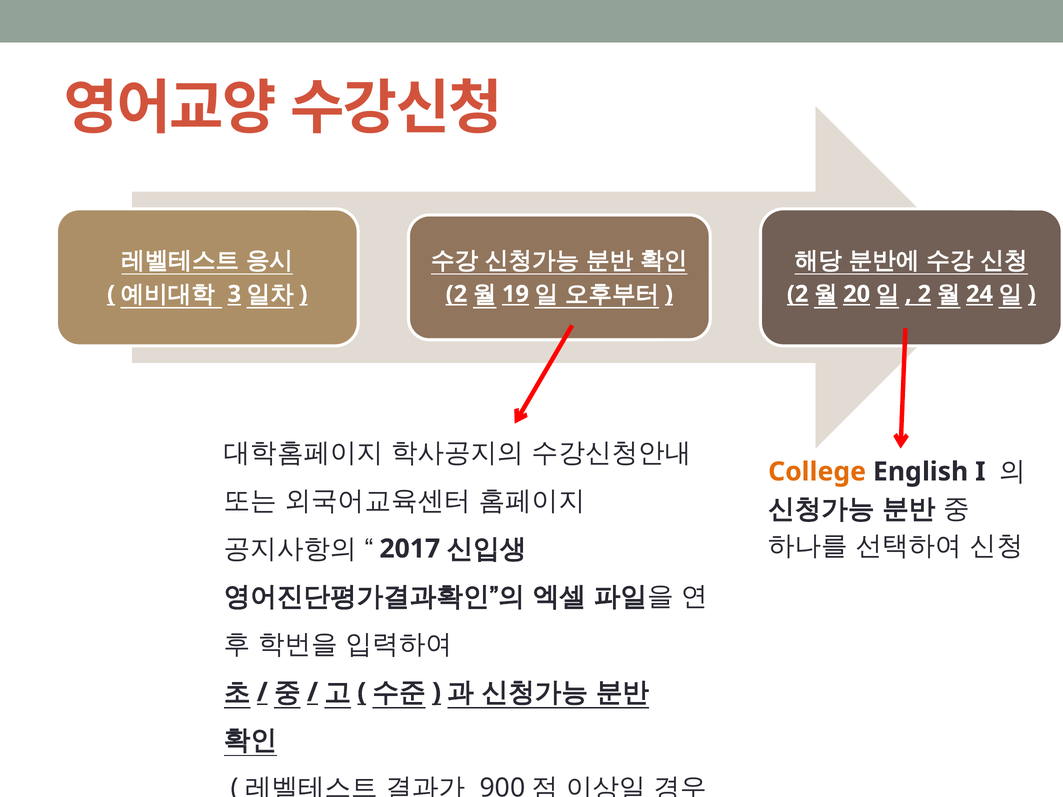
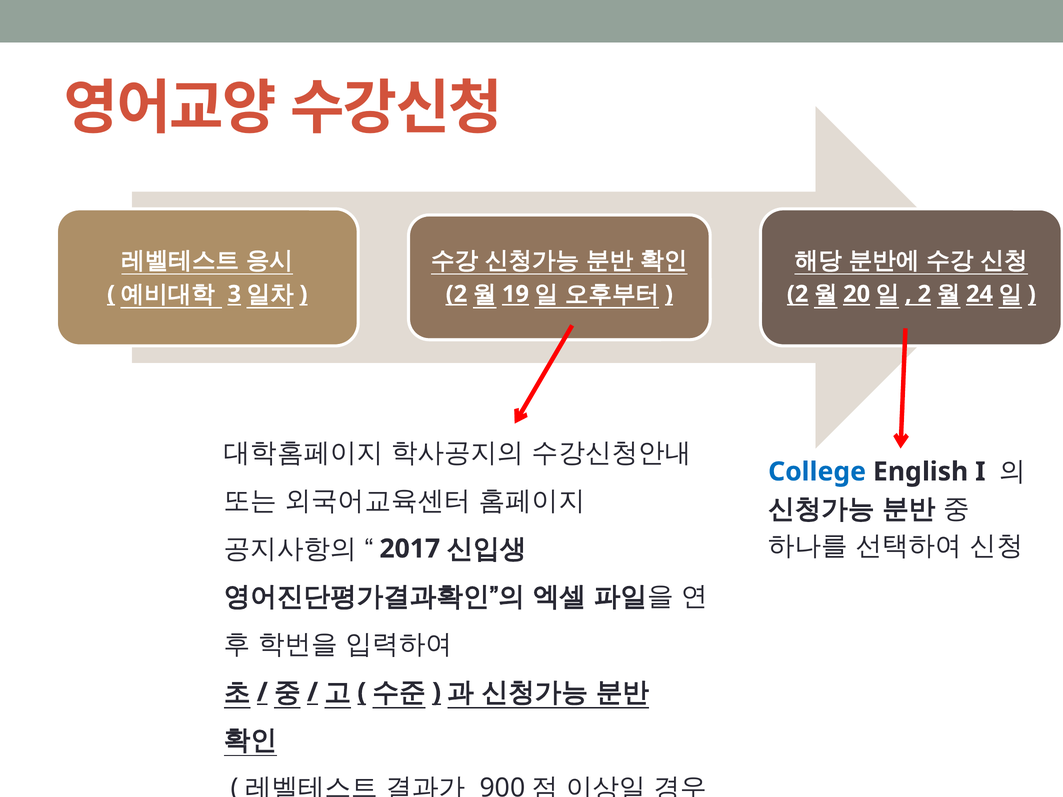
College colour: orange -> blue
